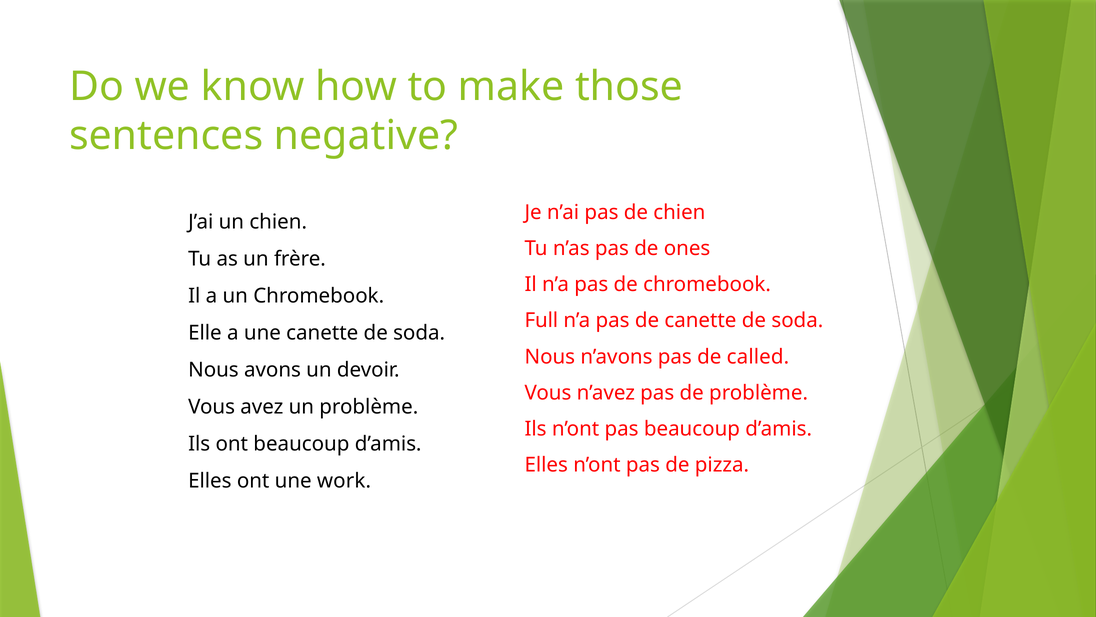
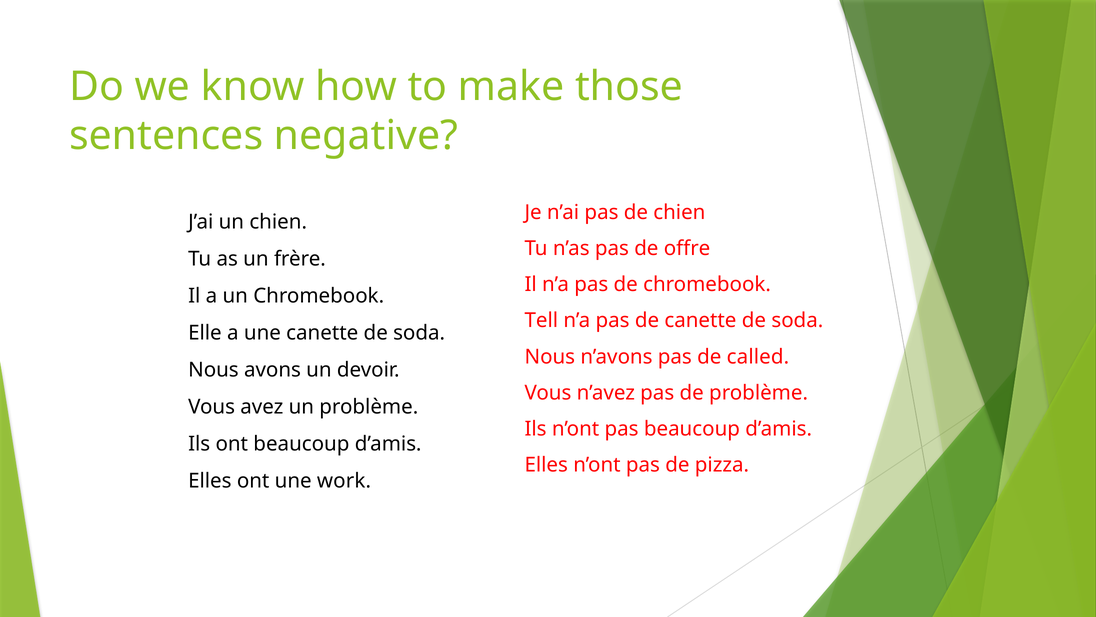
ones: ones -> offre
Full: Full -> Tell
